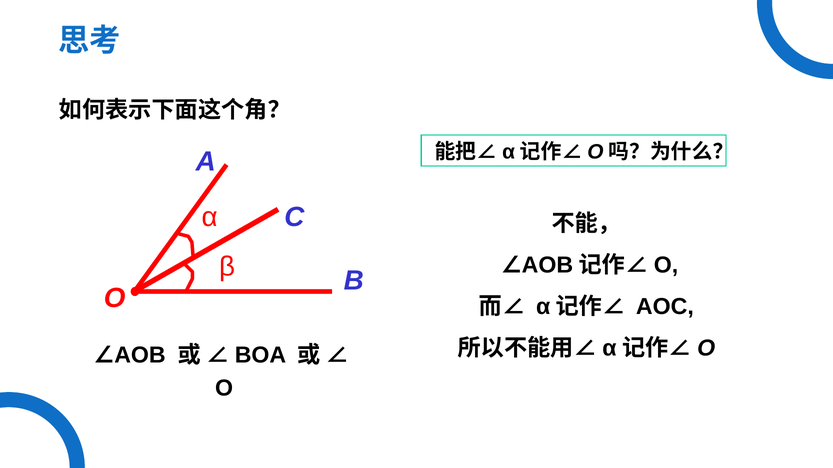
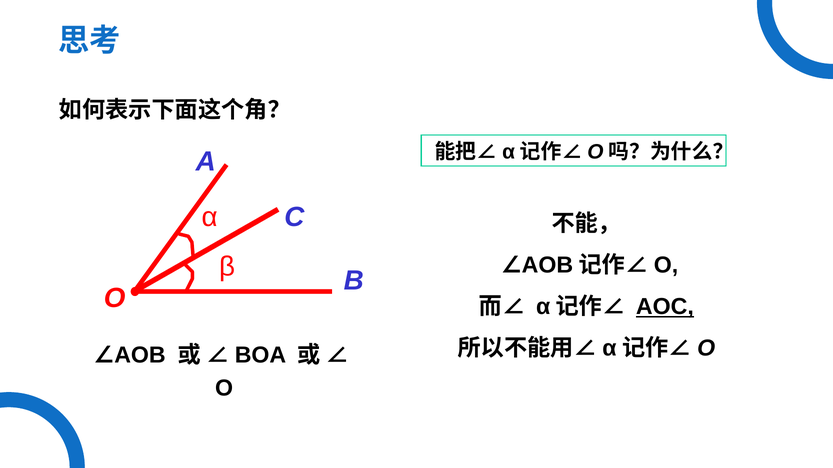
AOC underline: none -> present
